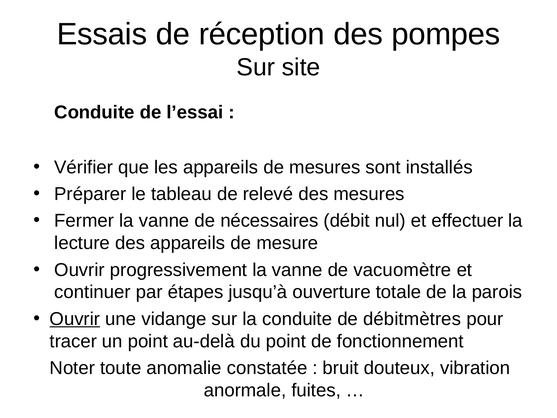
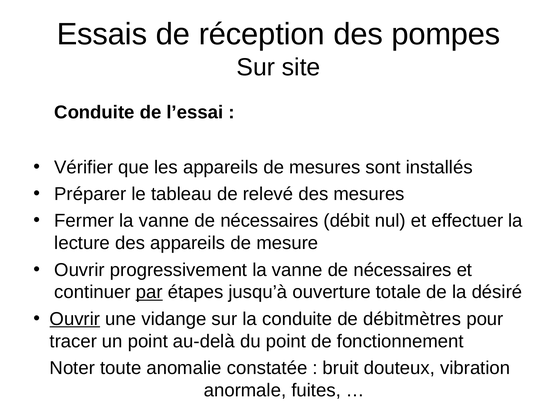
vacuomètre at (402, 270): vacuomètre -> nécessaires
par underline: none -> present
parois: parois -> désiré
